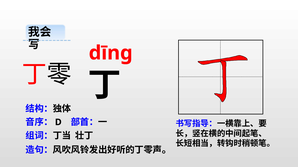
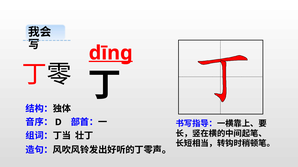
dīng underline: none -> present
